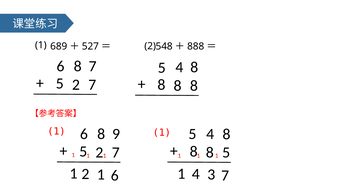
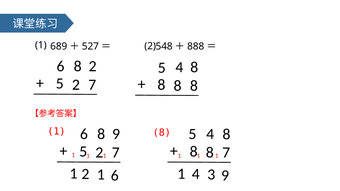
8 7: 7 -> 2
1 at (162, 133): 1 -> 8
5 at (226, 153): 5 -> 7
3 7: 7 -> 9
